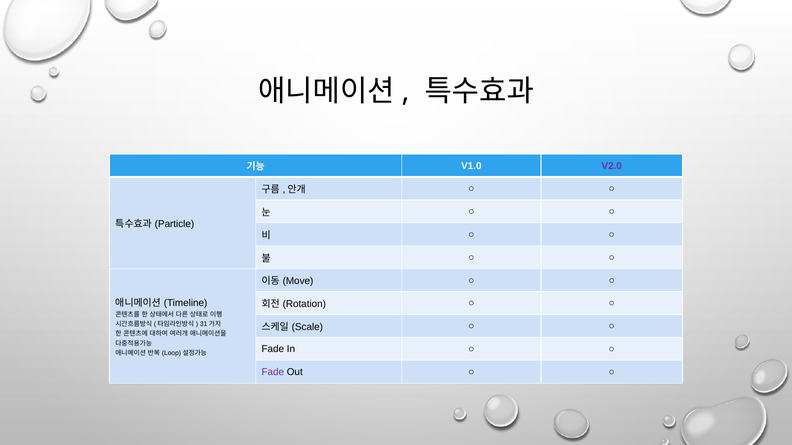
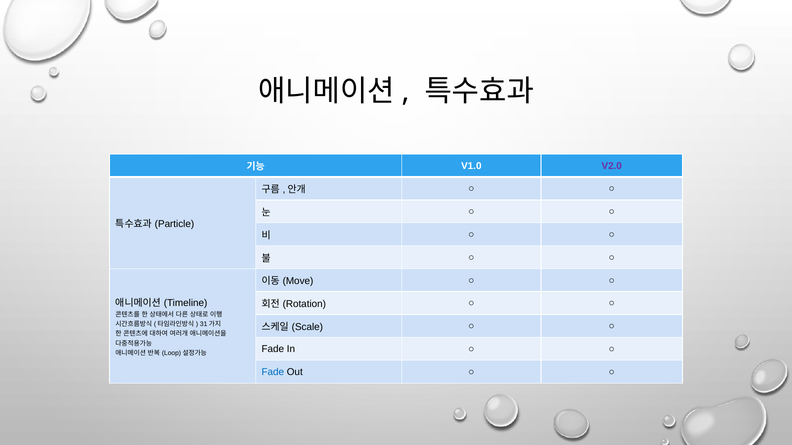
Fade at (273, 372) colour: purple -> blue
